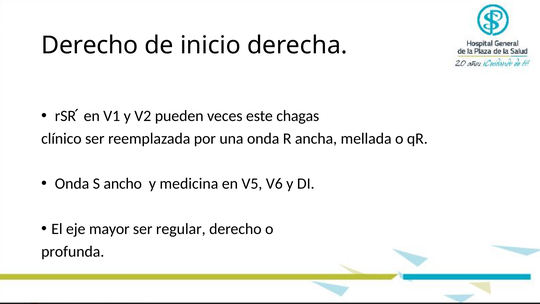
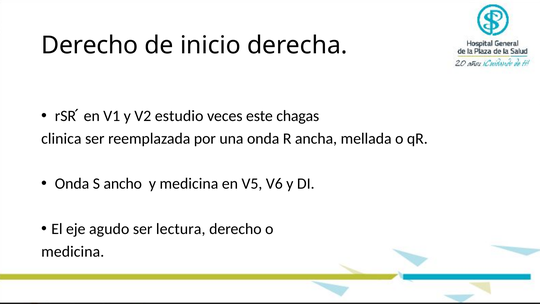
pueden: pueden -> estudio
clínico: clínico -> clinica
mayor: mayor -> agudo
regular: regular -> lectura
profunda at (73, 251): profunda -> medicina
